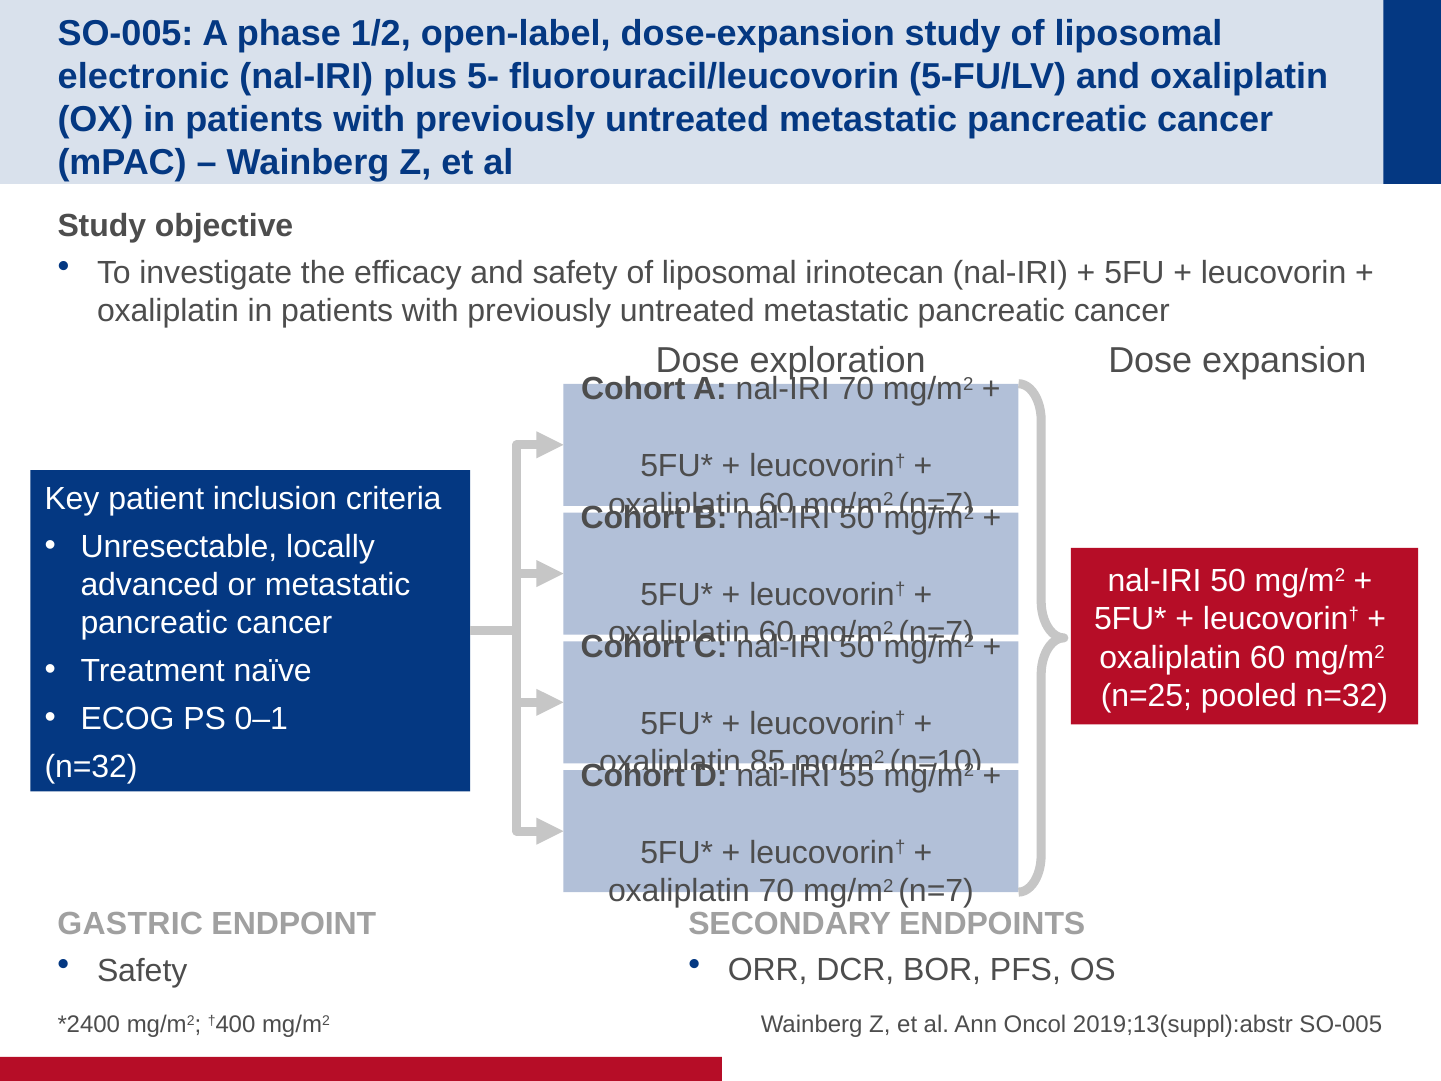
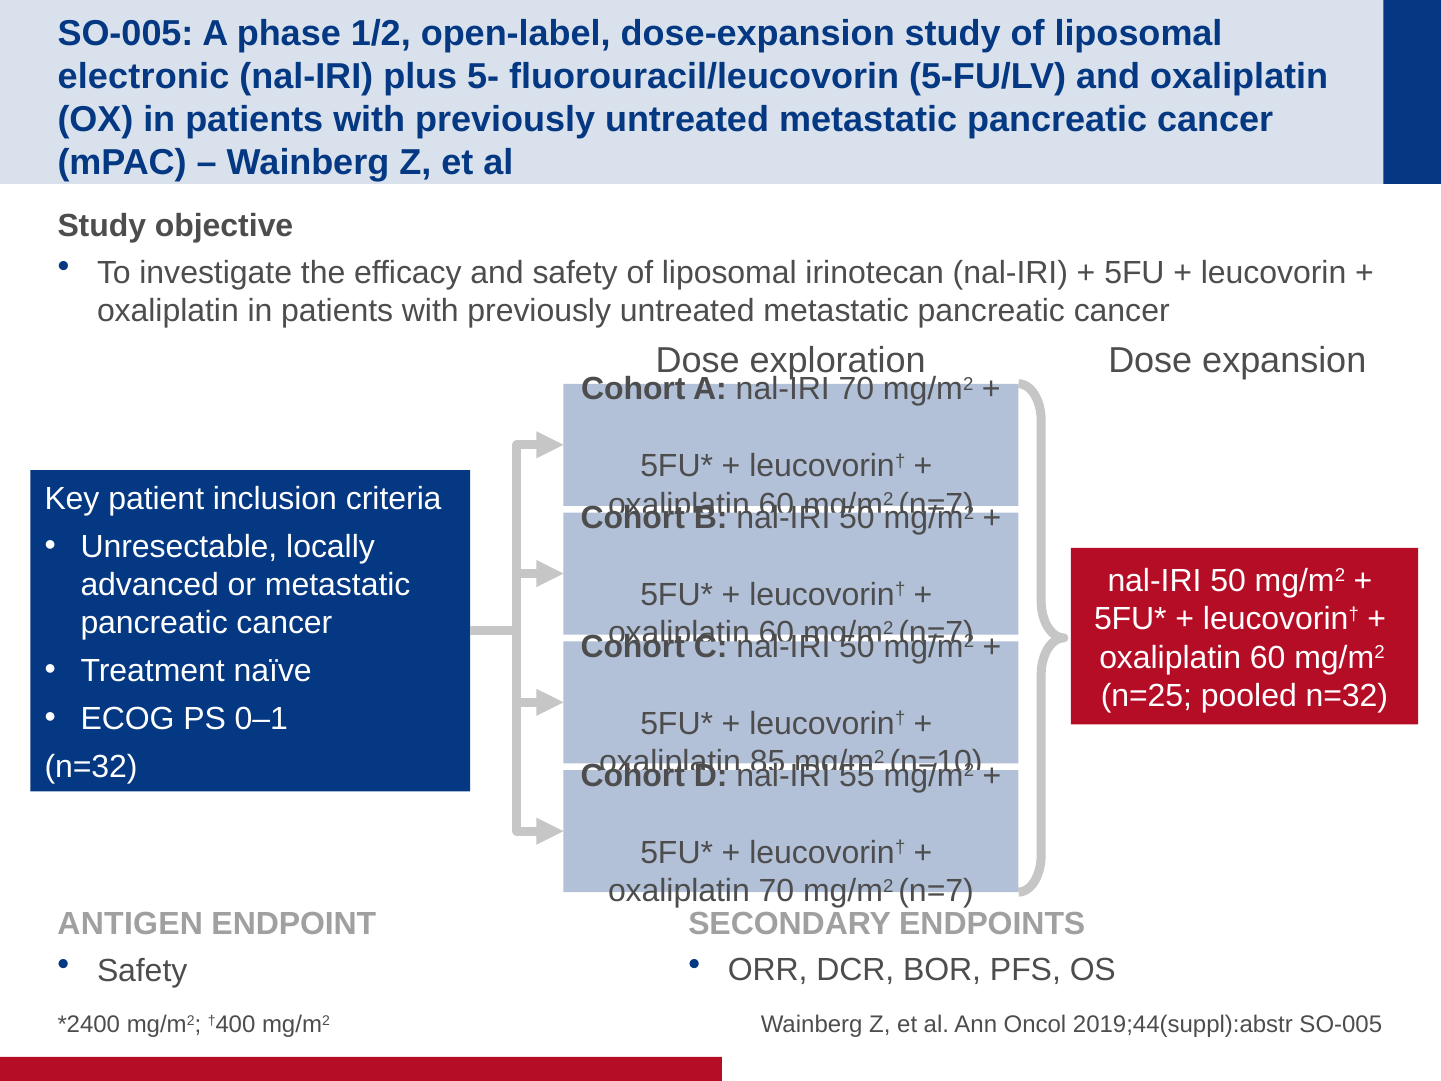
GASTRIC: GASTRIC -> ANTIGEN
2019;13(suppl):abstr: 2019;13(suppl):abstr -> 2019;44(suppl):abstr
